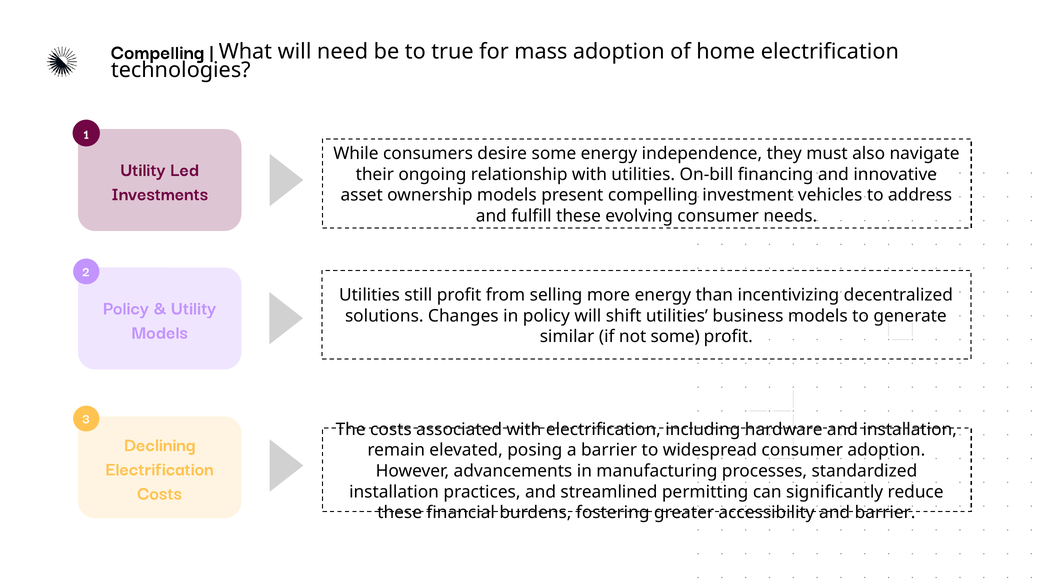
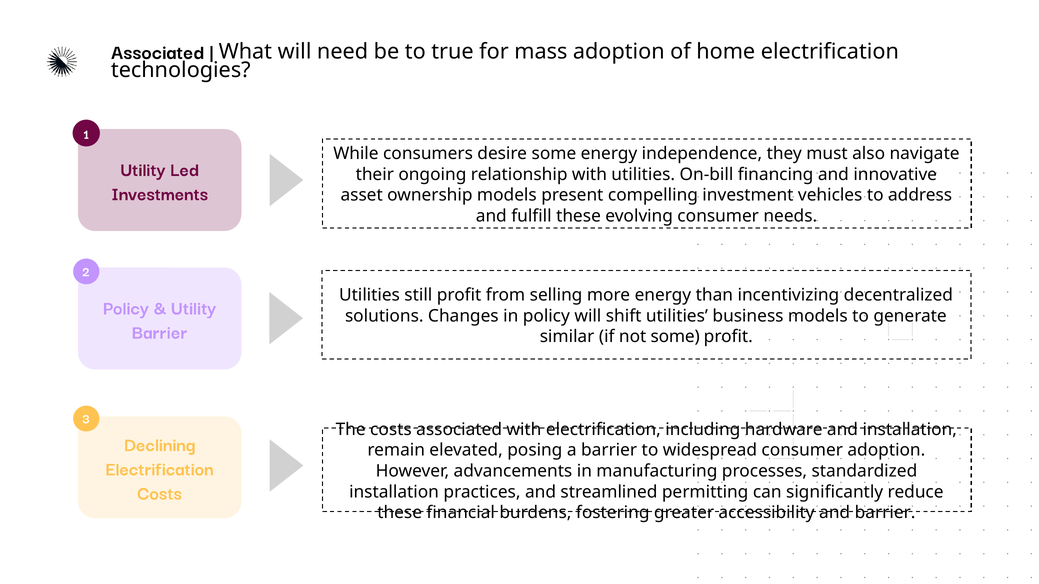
Compelling at (158, 52): Compelling -> Associated
Models at (160, 332): Models -> Barrier
